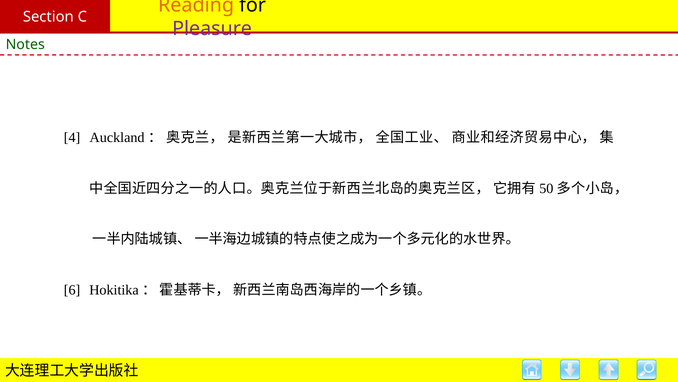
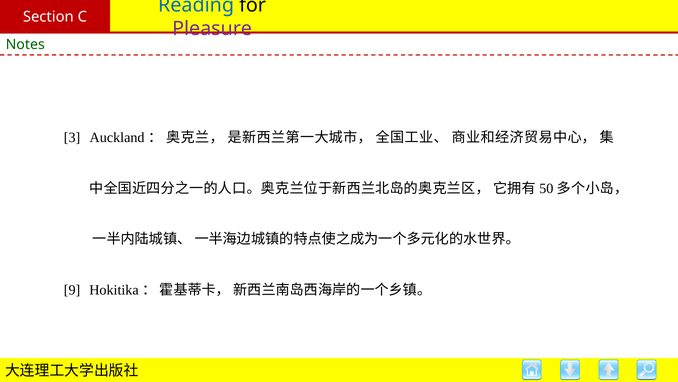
Reading colour: orange -> blue
4: 4 -> 3
6: 6 -> 9
